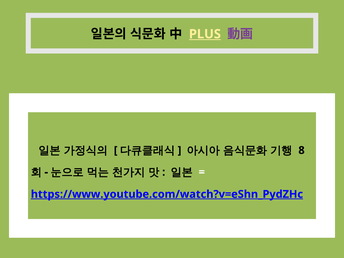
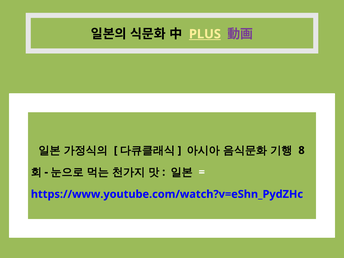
https://www.youtube.com/watch?v=eShn_PydZHc underline: present -> none
